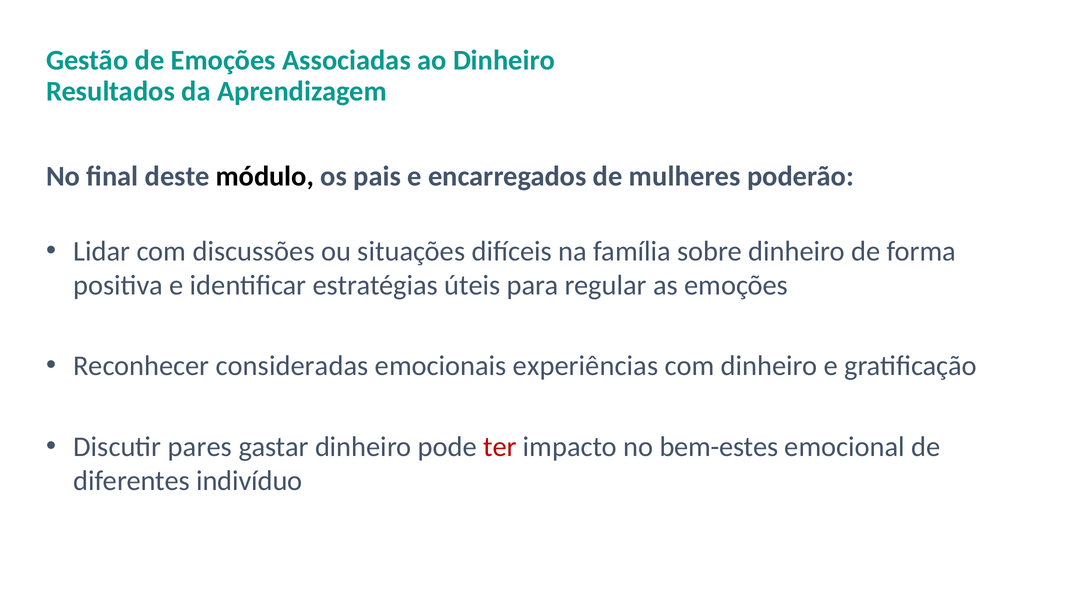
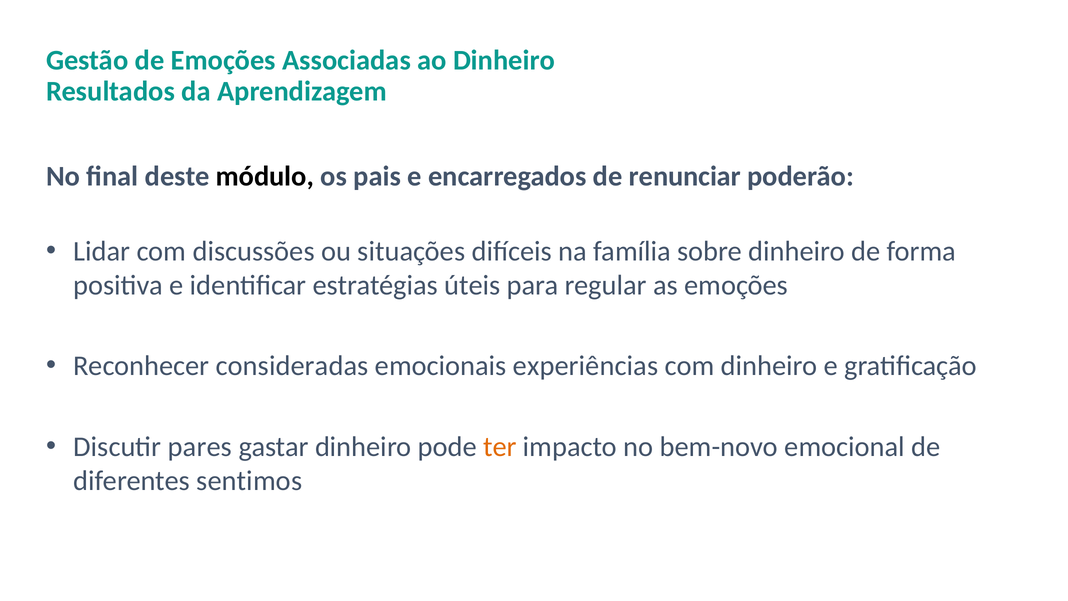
mulheres: mulheres -> renunciar
ter colour: red -> orange
bem-estes: bem-estes -> bem-novo
indivíduo: indivíduo -> sentimos
